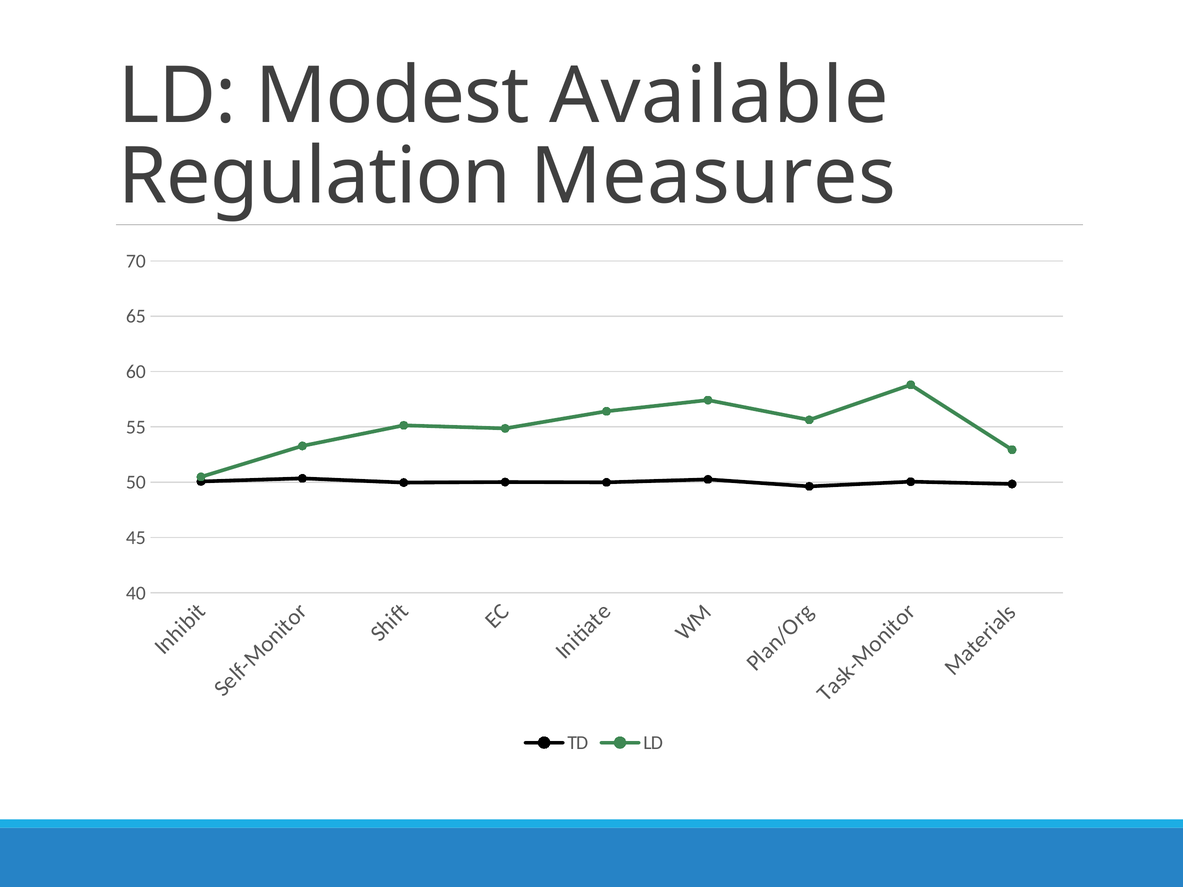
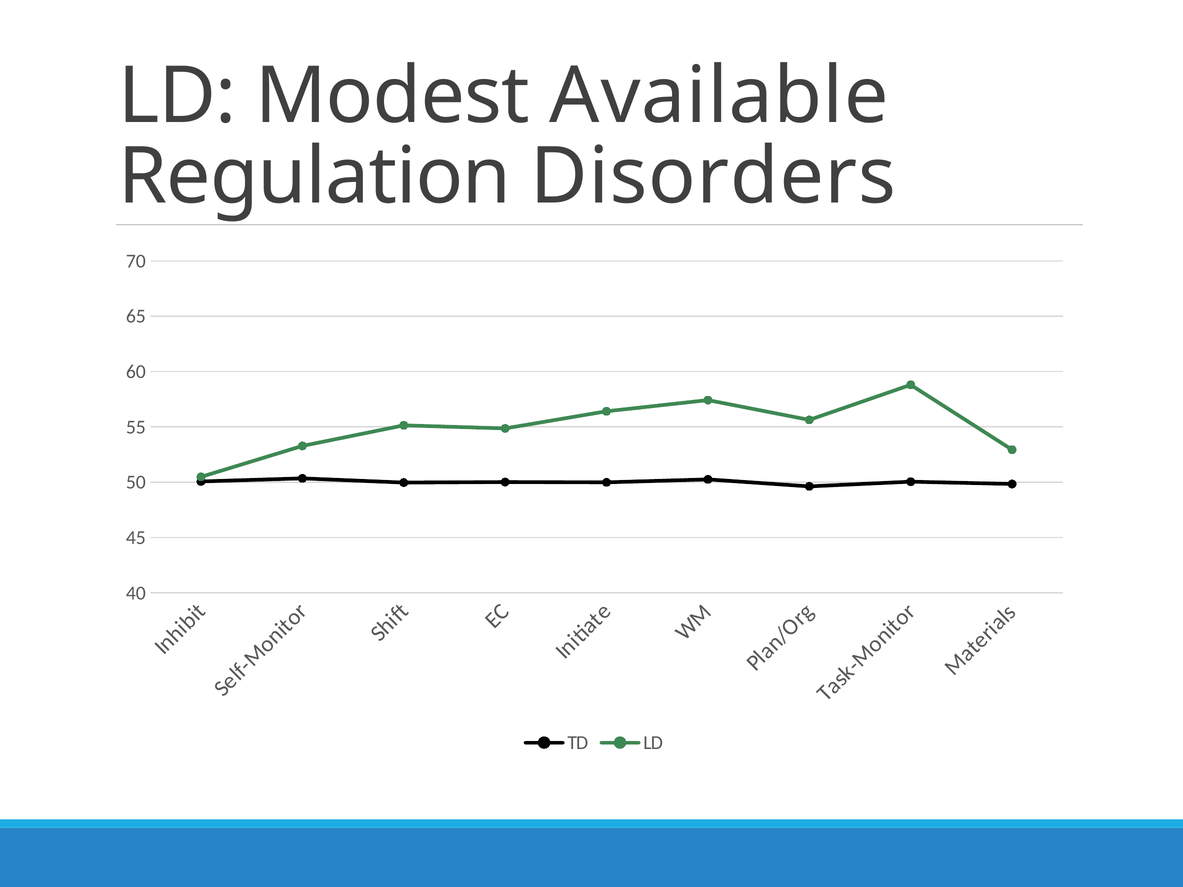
Measures: Measures -> Disorders
